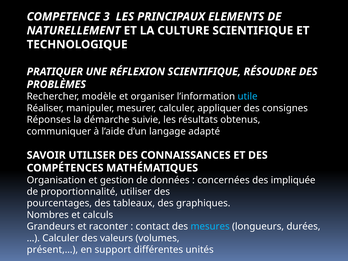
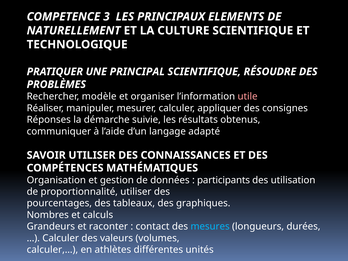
RÉFLEXION: RÉFLEXION -> PRINCIPAL
utile colour: light blue -> pink
concernées: concernées -> participants
impliquée: impliquée -> utilisation
présent,…: présent,… -> calculer,…
support: support -> athlètes
